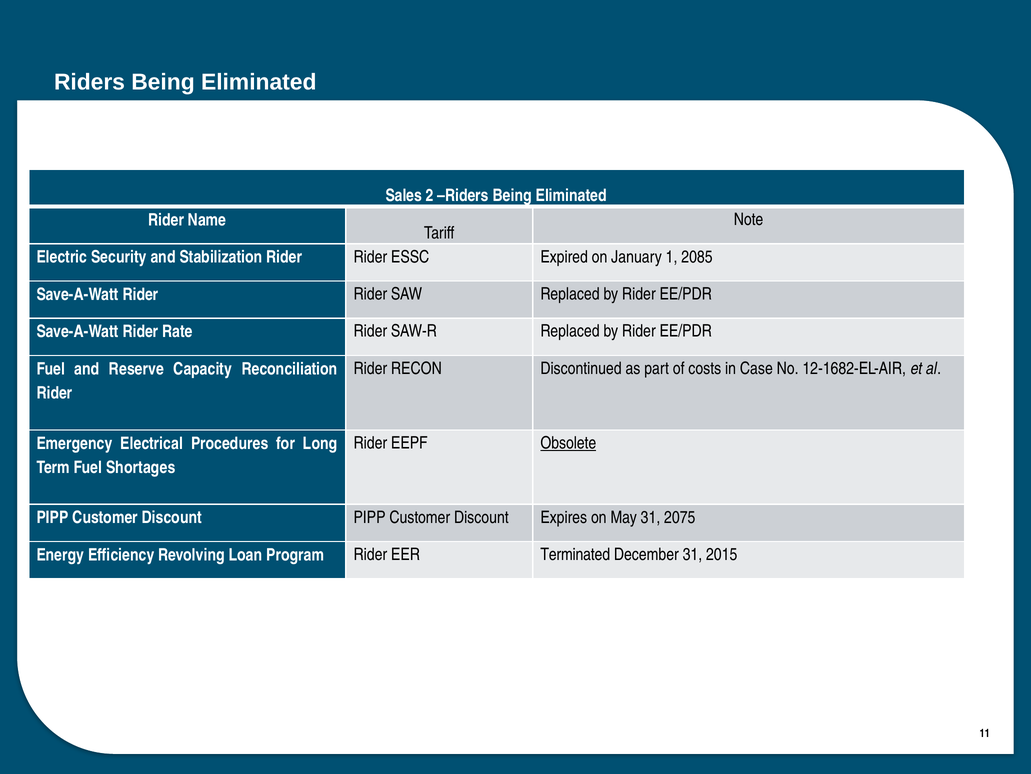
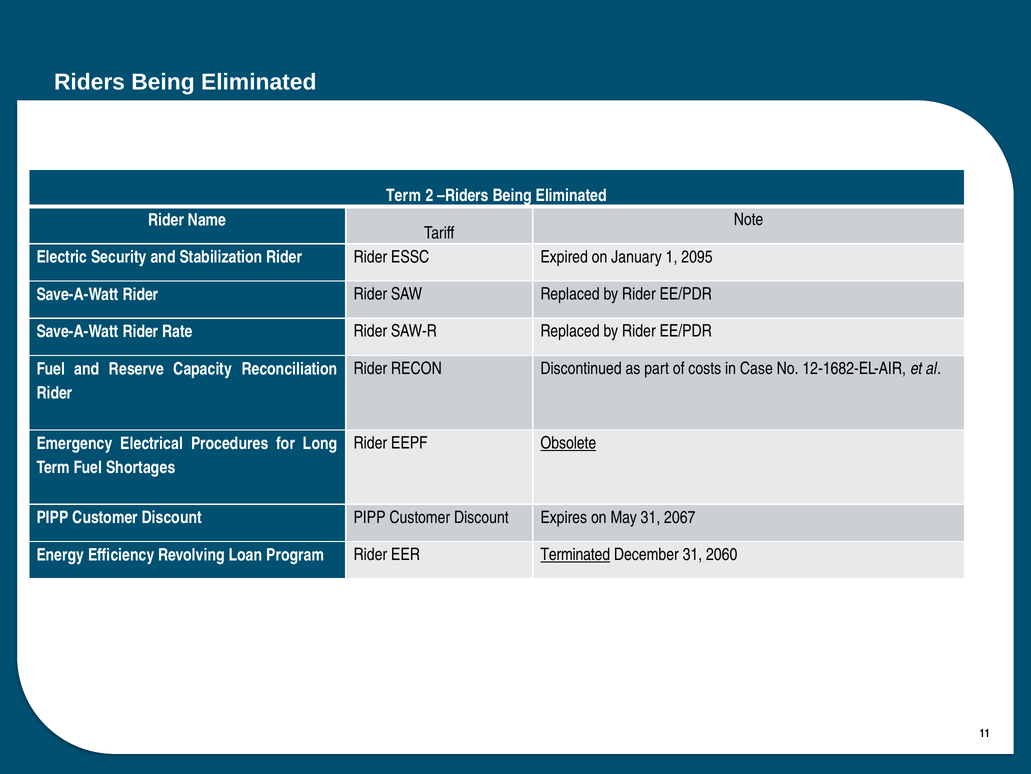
Sales at (404, 195): Sales -> Term
2085: 2085 -> 2095
2075: 2075 -> 2067
Terminated underline: none -> present
2015: 2015 -> 2060
